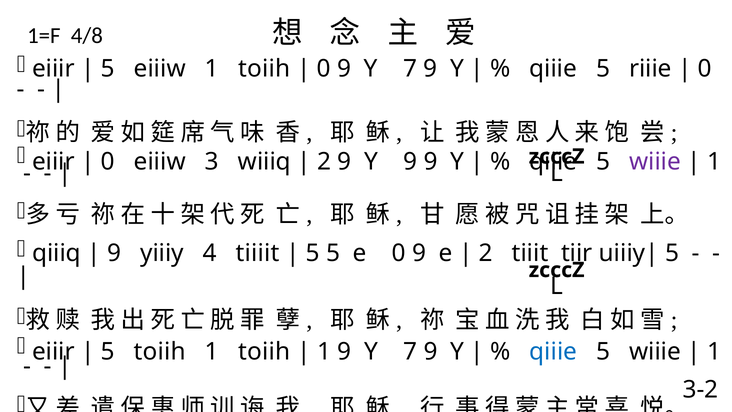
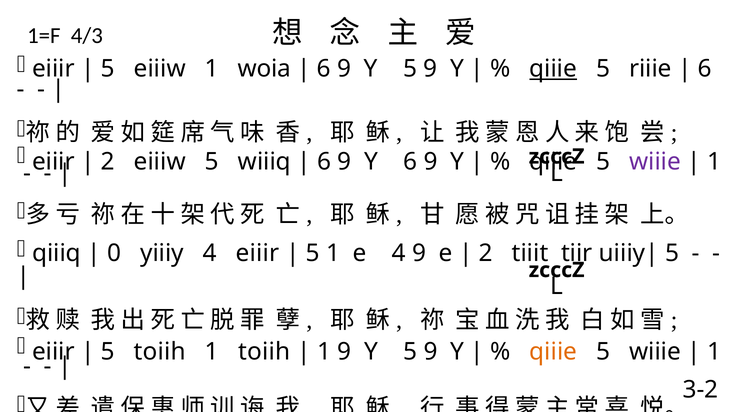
4/8: 4/8 -> 4/3
eiiiw 1 toiih: toiih -> woia
0 at (324, 69): 0 -> 6
7 at (410, 69): 7 -> 5
qiiie at (553, 69) underline: none -> present
0 at (705, 69): 0 -> 6
0 at (108, 161): 0 -> 2
eiiiw 3: 3 -> 5
2 at (324, 161): 2 -> 6
Y 9: 9 -> 6
9 at (114, 253): 9 -> 0
4 tiiiit: tiiiit -> eiiir
5 5: 5 -> 1
e 0: 0 -> 4
1 9 Y 7: 7 -> 5
qiiie at (553, 351) colour: blue -> orange
